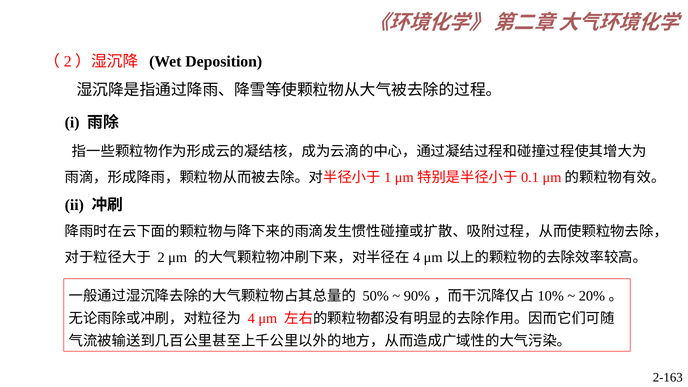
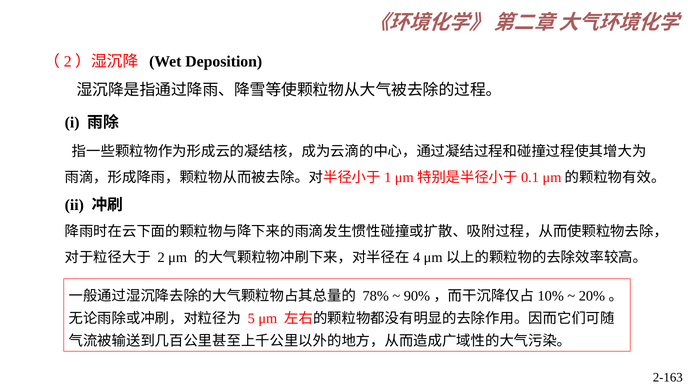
50%: 50% -> 78%
4: 4 -> 5
